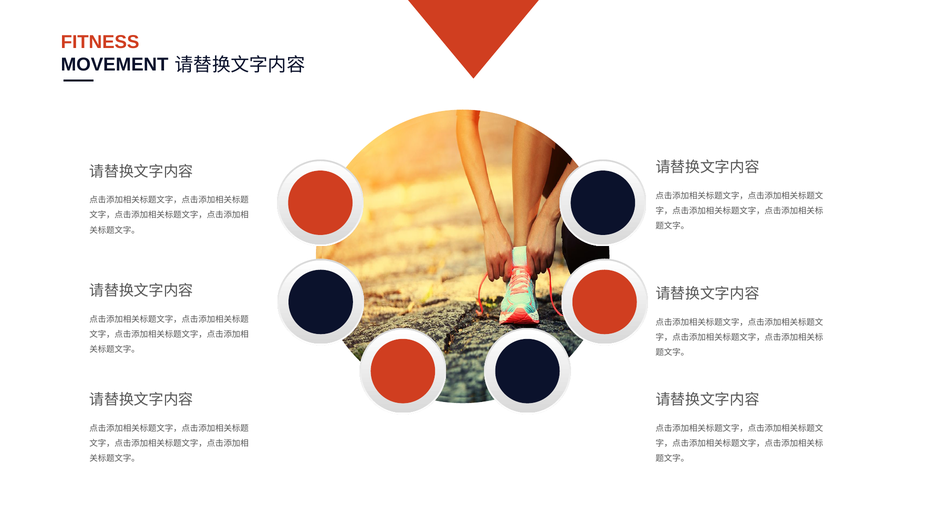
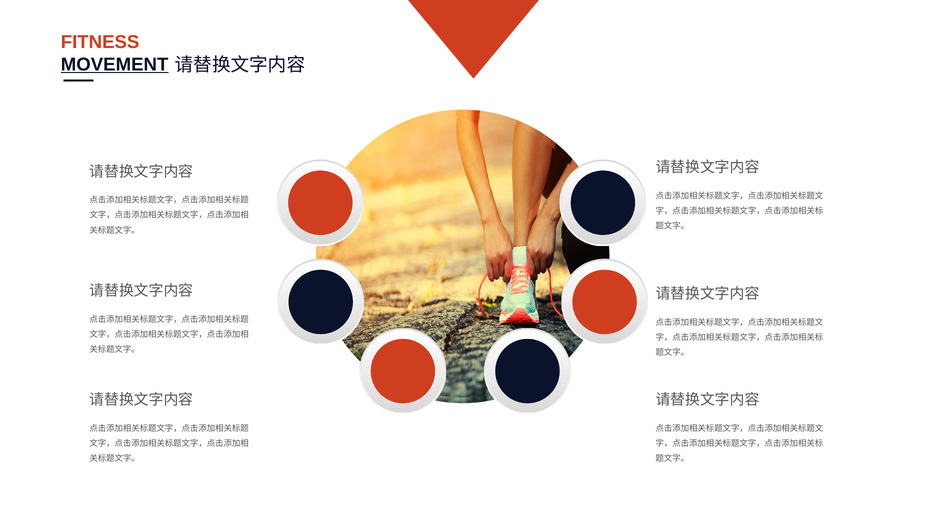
MOVEMENT underline: none -> present
